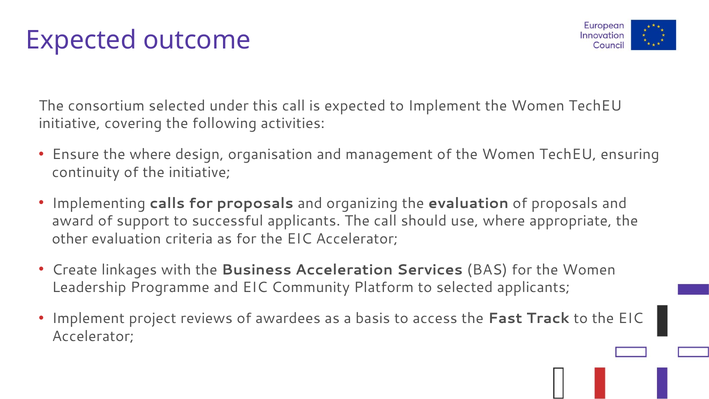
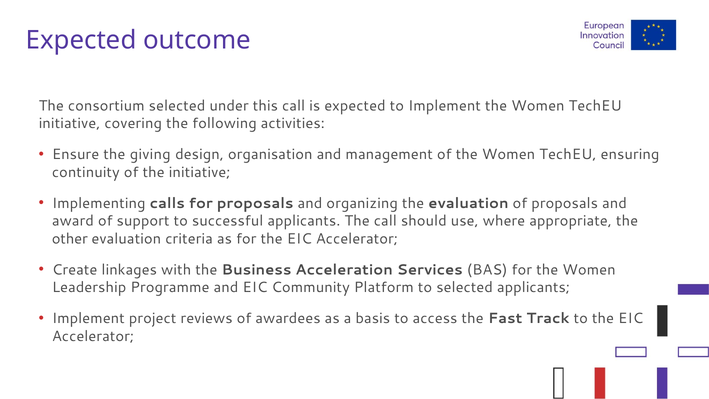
the where: where -> giving
